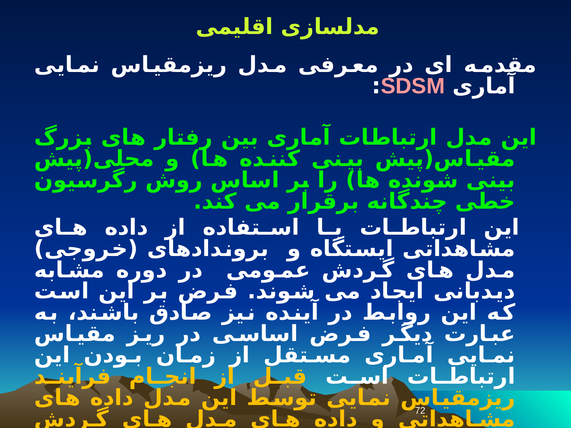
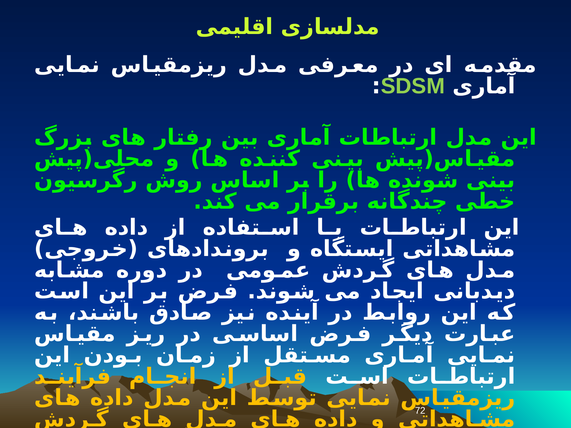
SDSM colour: pink -> light green
